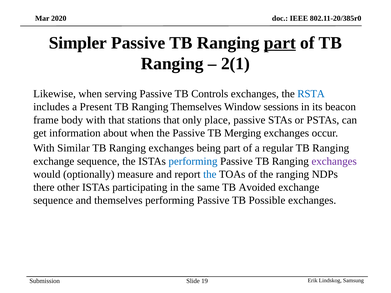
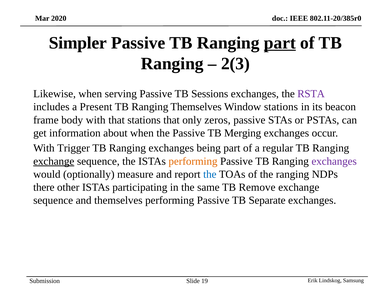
2(1: 2(1 -> 2(3
Controls: Controls -> Sessions
RSTA colour: blue -> purple
Window sessions: sessions -> stations
place: place -> zeros
Similar: Similar -> Trigger
exchange at (54, 161) underline: none -> present
performing at (193, 161) colour: blue -> orange
Avoided: Avoided -> Remove
Possible: Possible -> Separate
